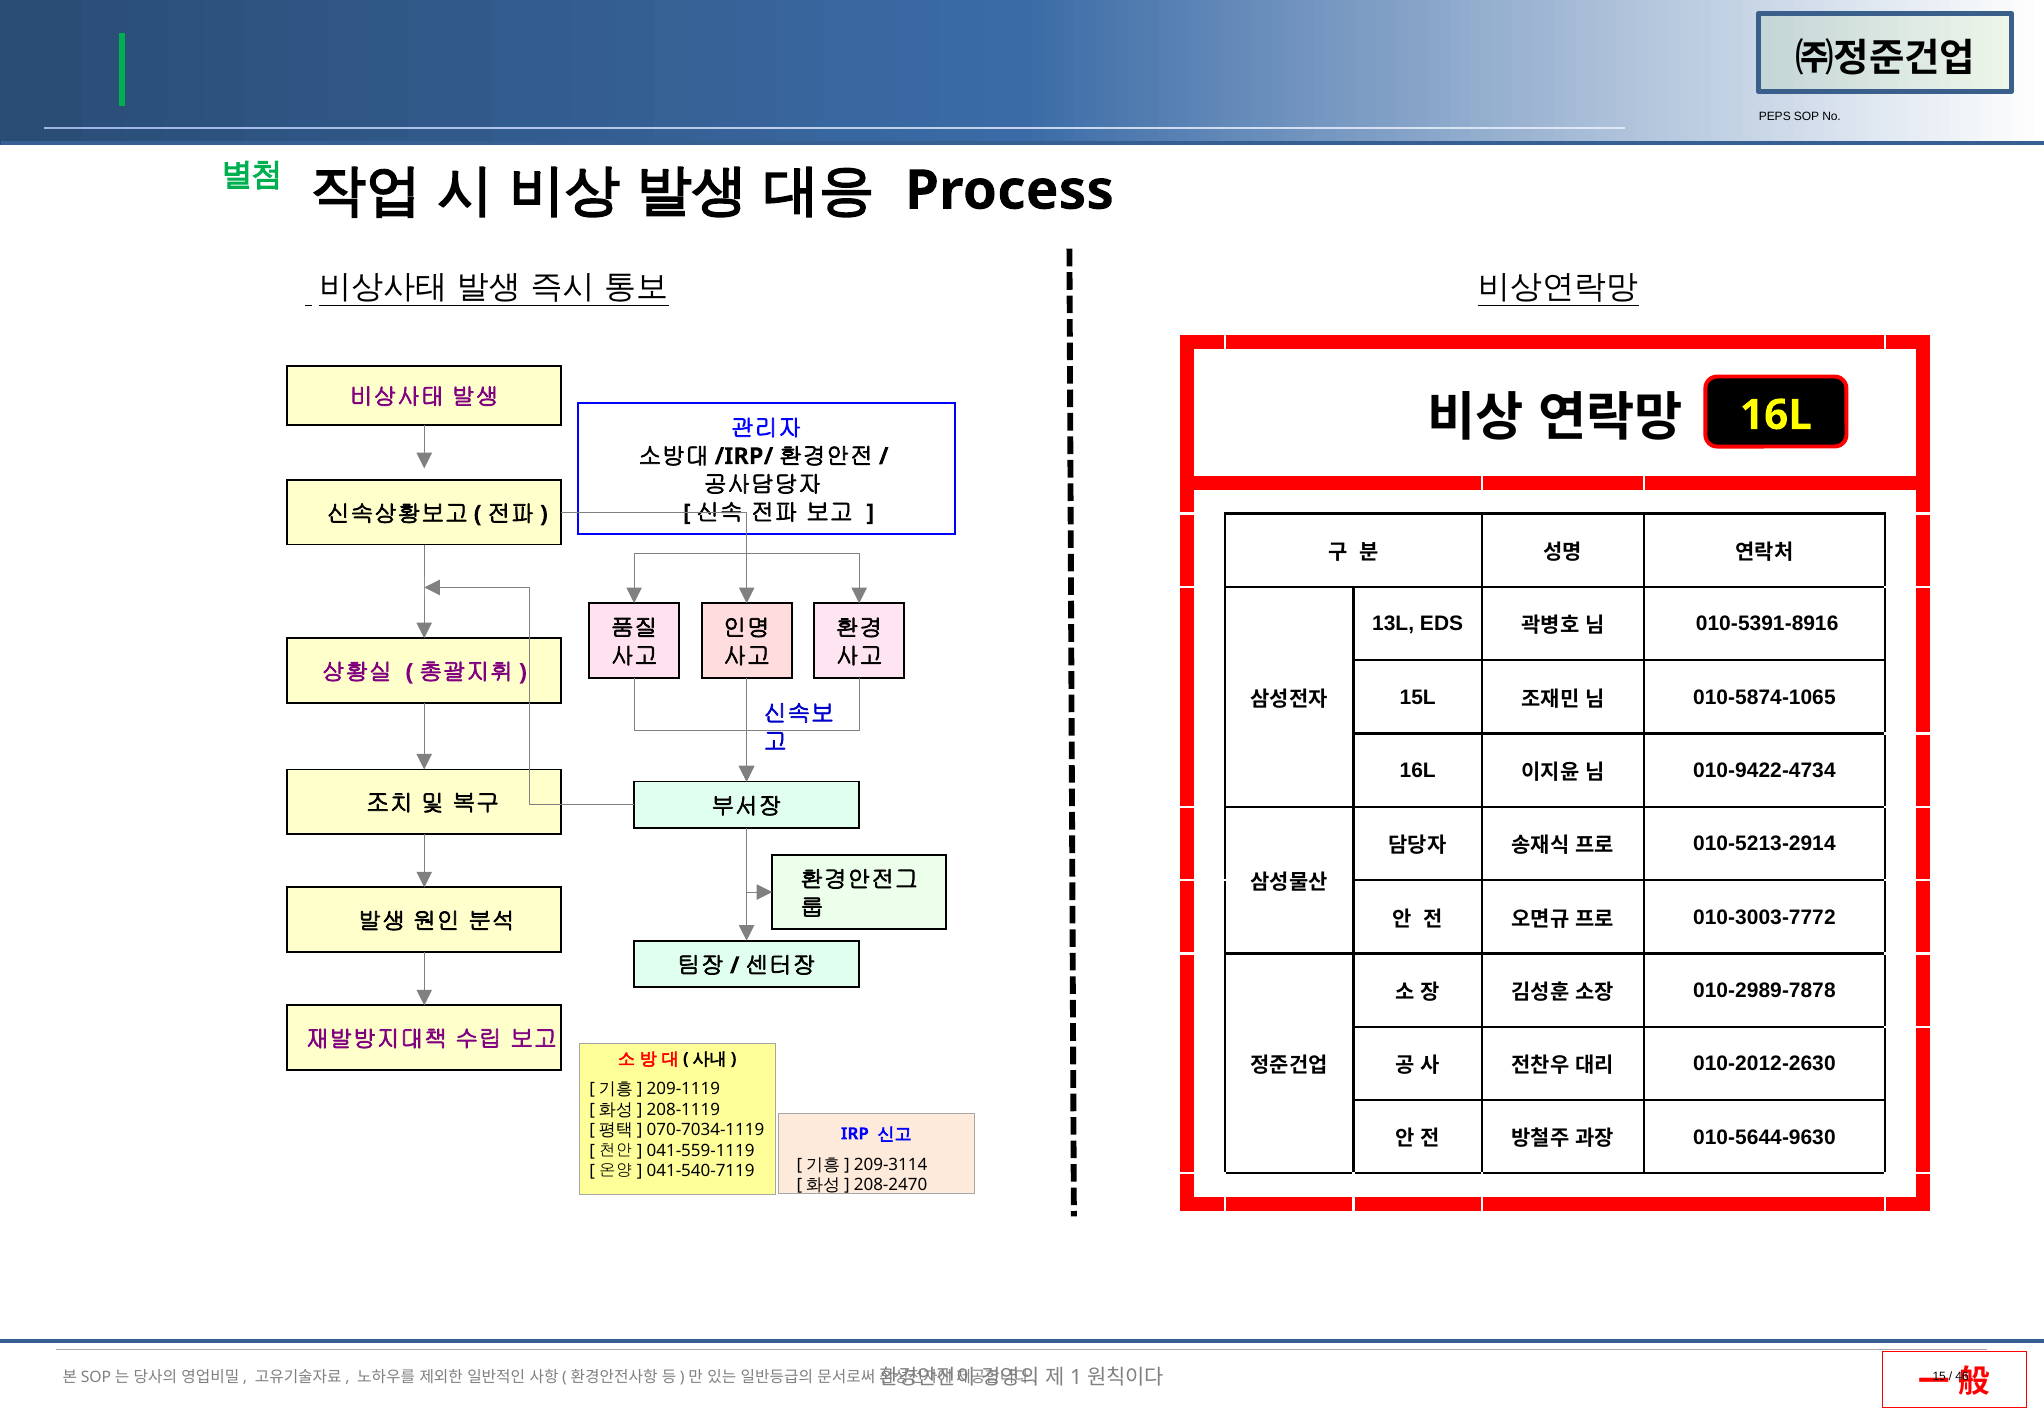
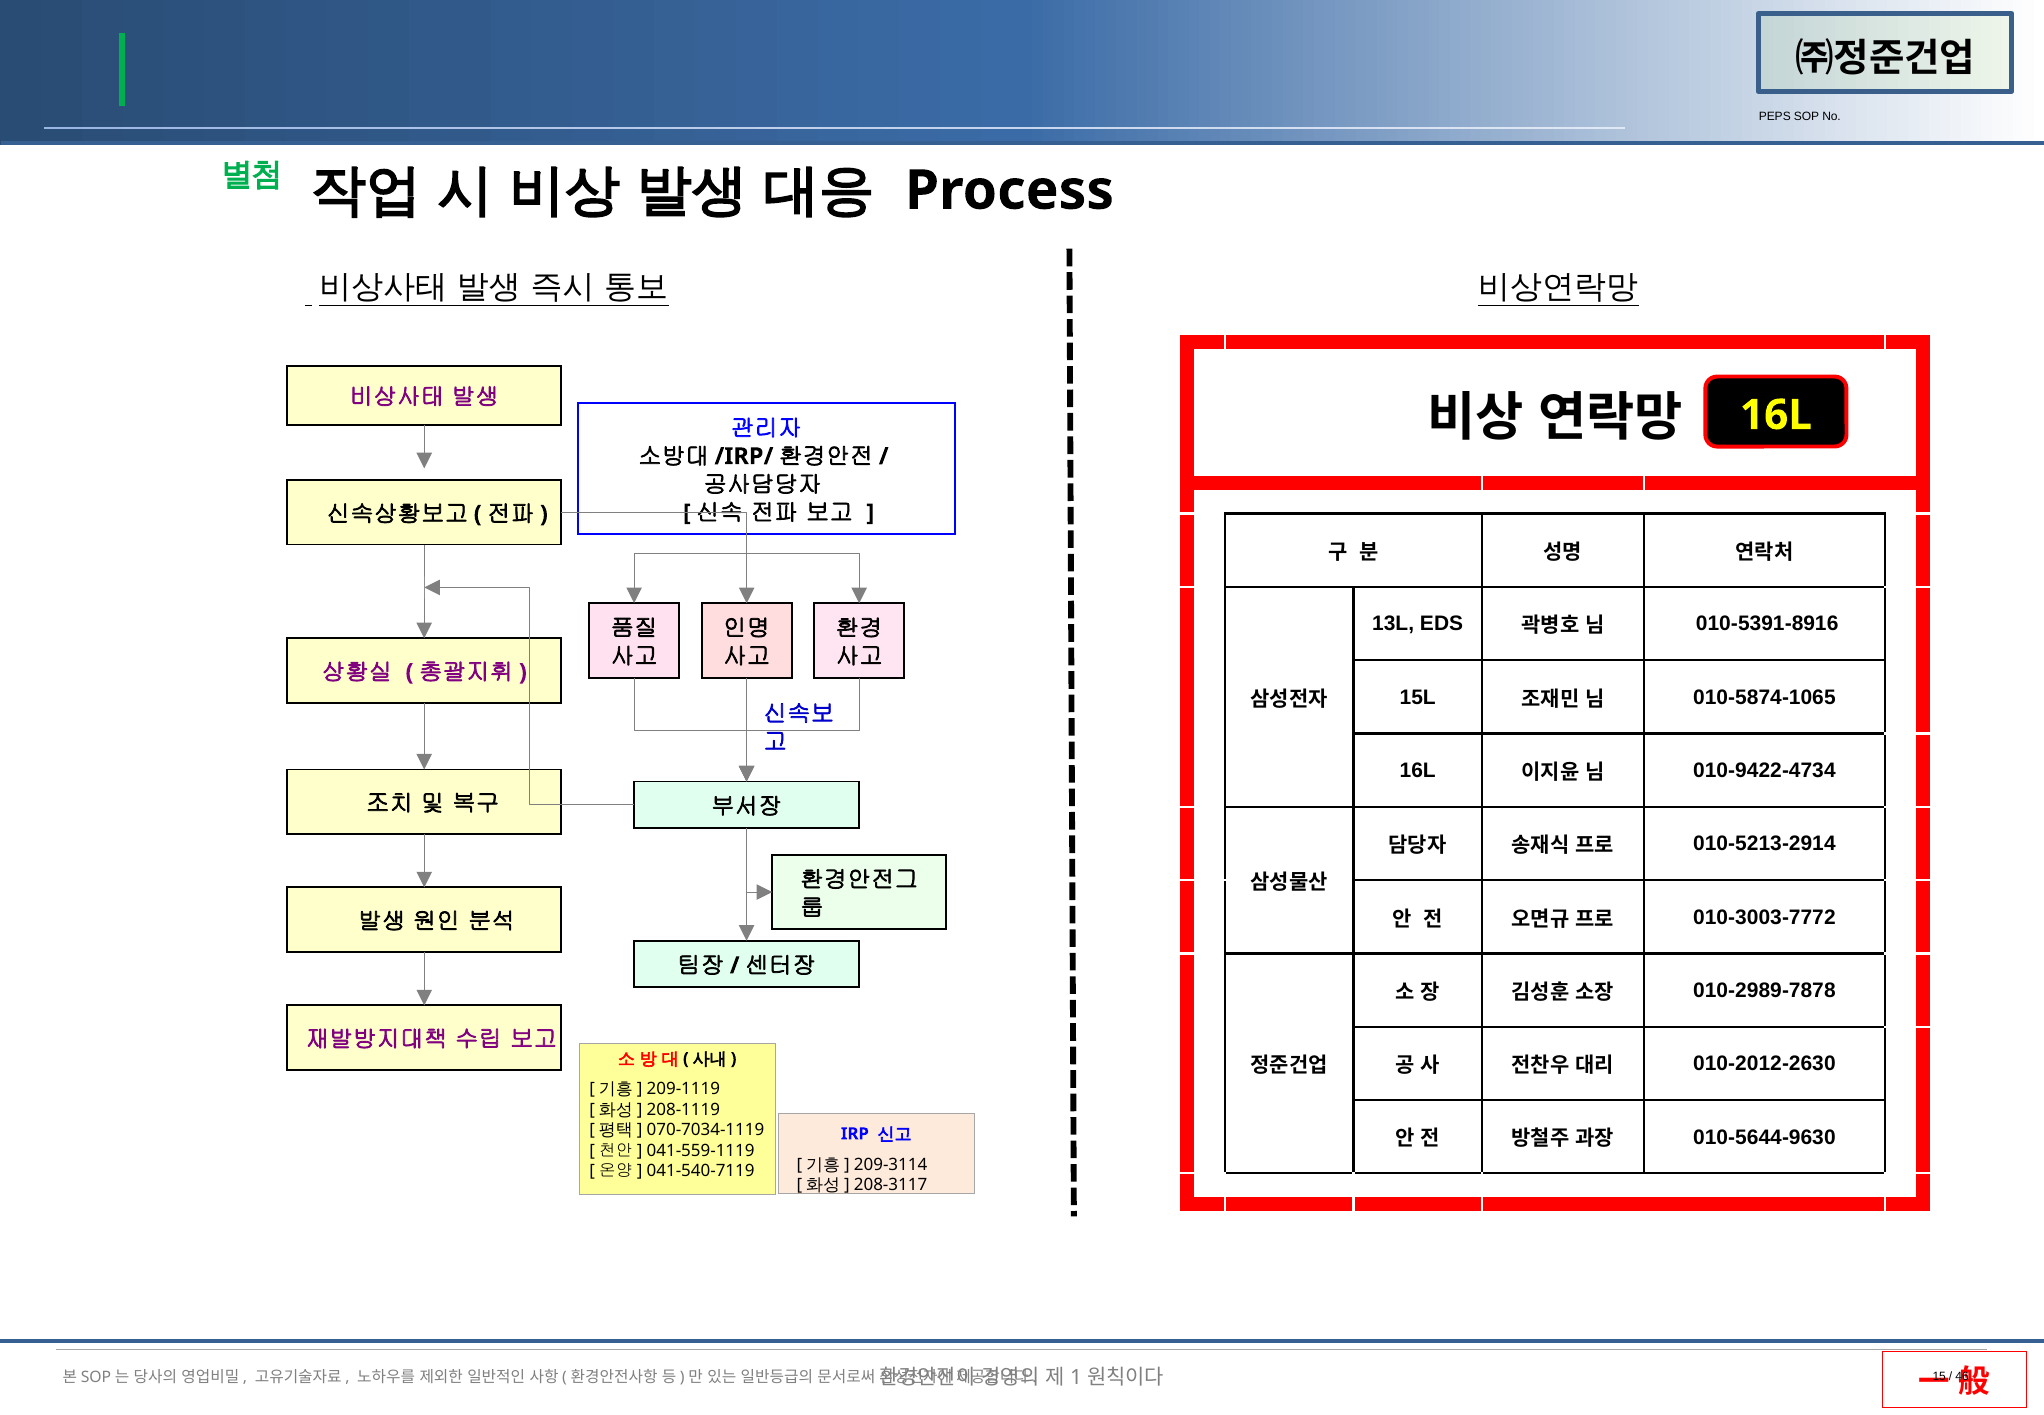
208-2470: 208-2470 -> 208-3117
